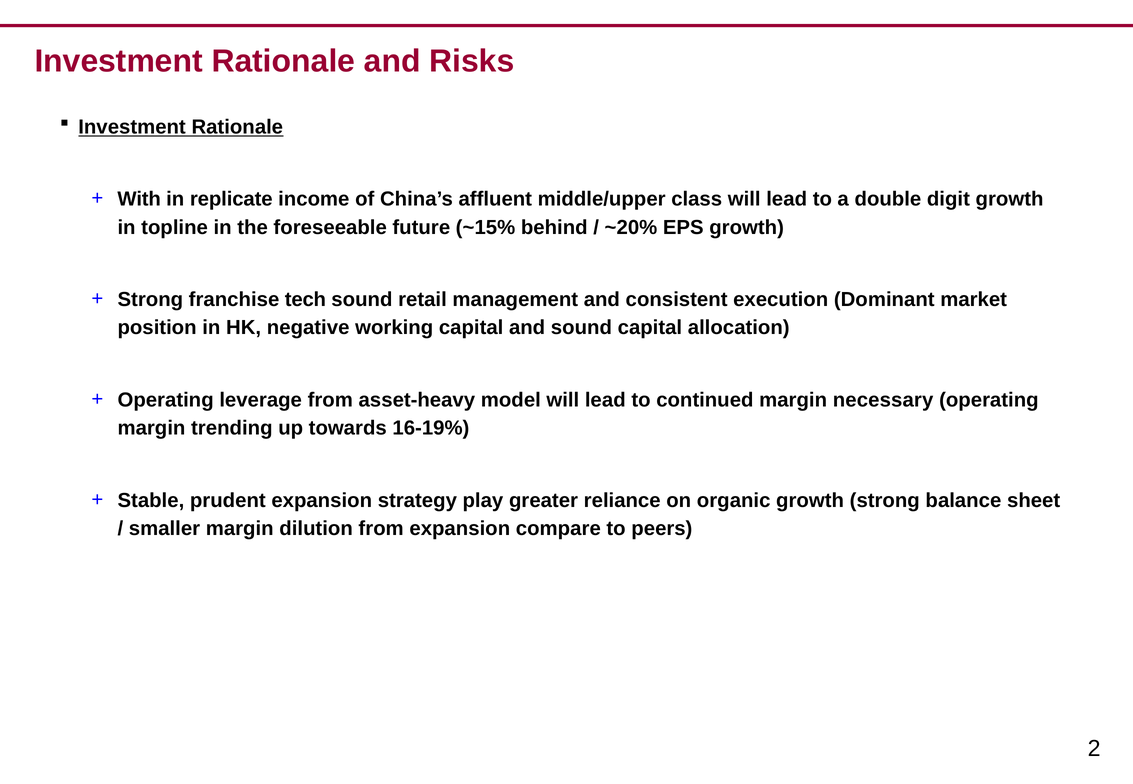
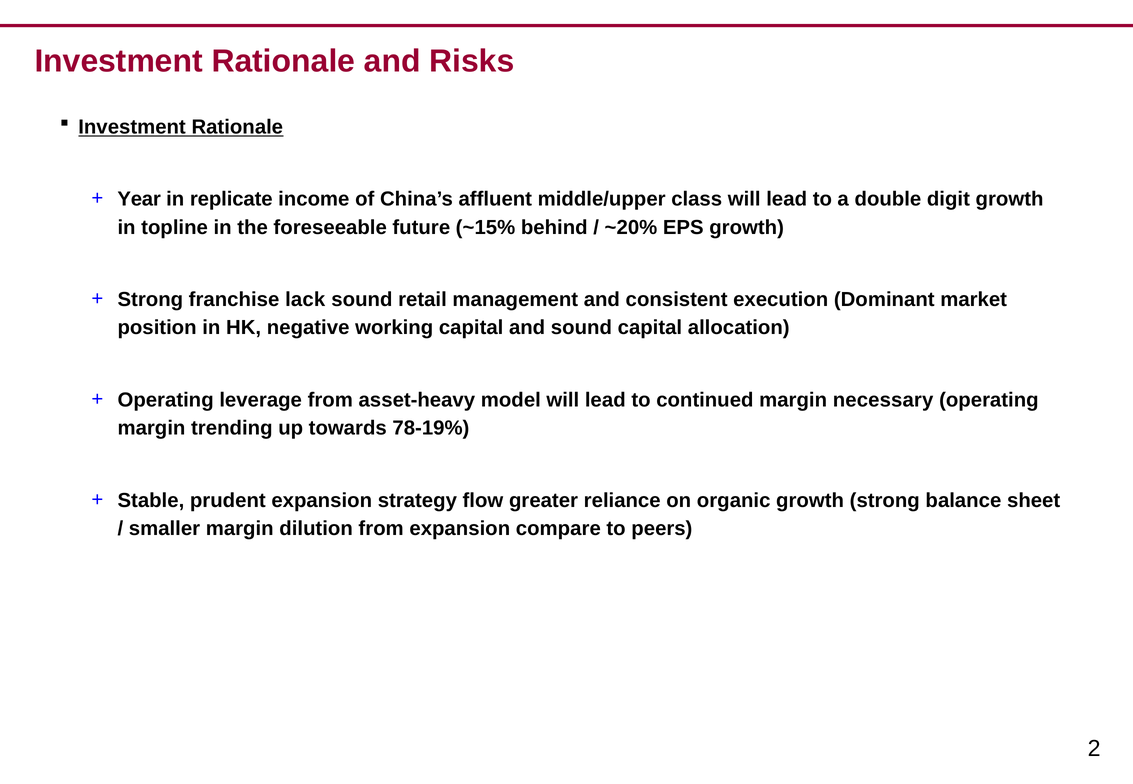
With: With -> Year
tech: tech -> lack
16-19%: 16-19% -> 78-19%
play: play -> flow
